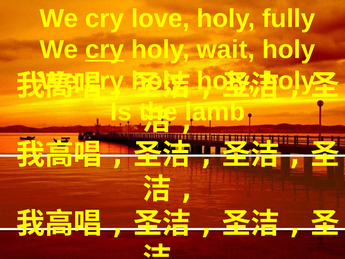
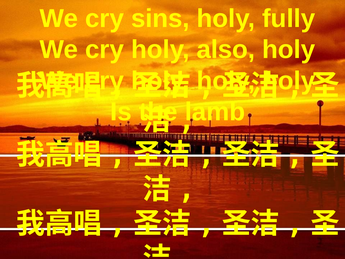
love: love -> sins
cry at (104, 50) underline: present -> none
wait: wait -> also
